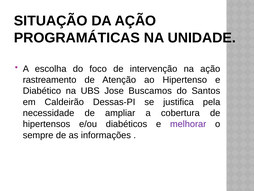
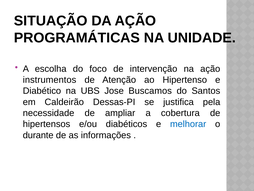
rastreamento: rastreamento -> instrumentos
melhorar colour: purple -> blue
sempre: sempre -> durante
